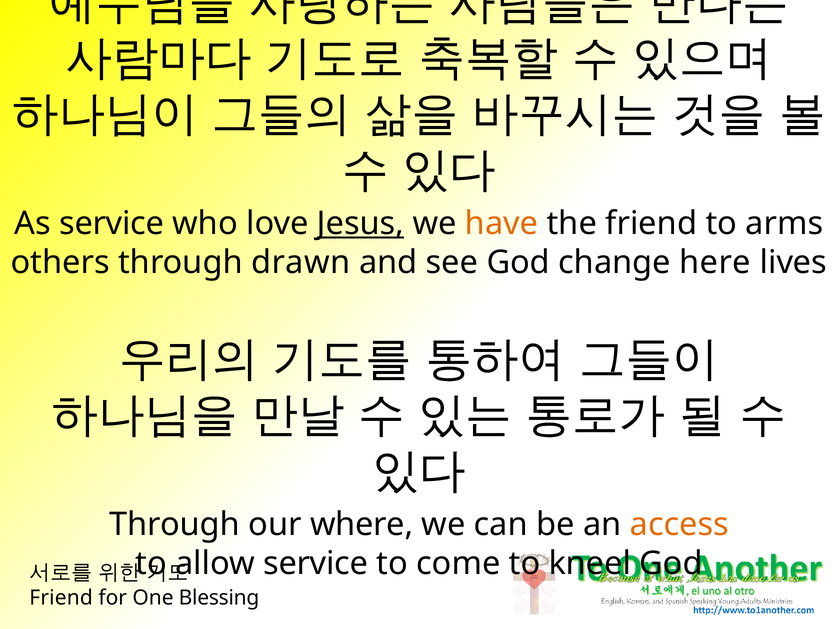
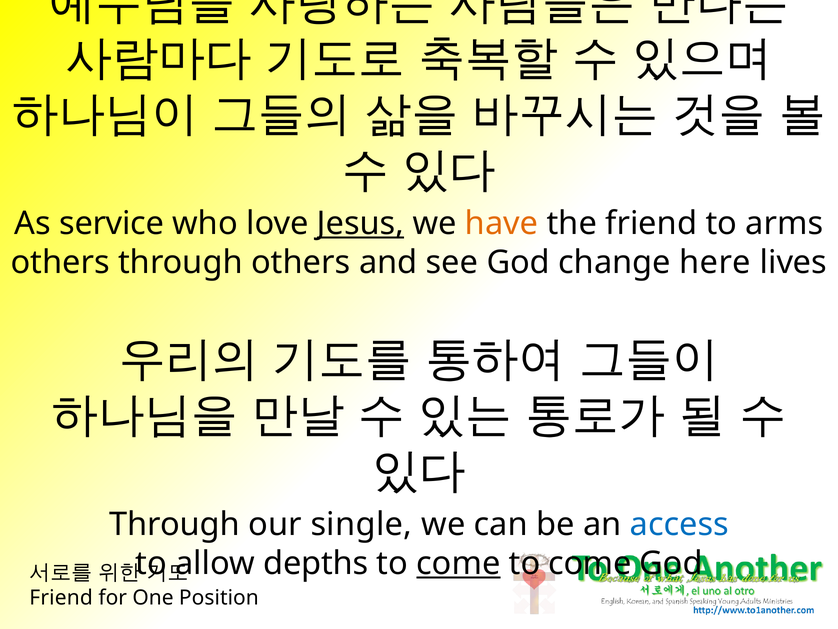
through drawn: drawn -> others
where: where -> single
access colour: orange -> blue
allow service: service -> depths
come at (458, 563) underline: none -> present
kneel at (590, 563): kneel -> come
Blessing: Blessing -> Position
